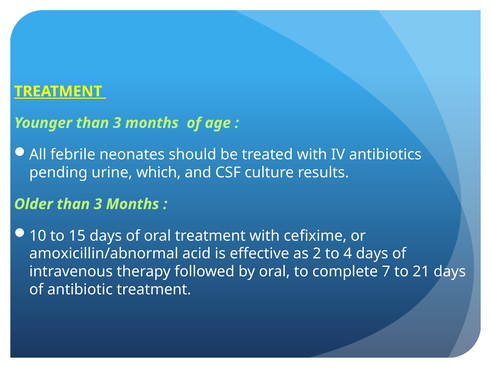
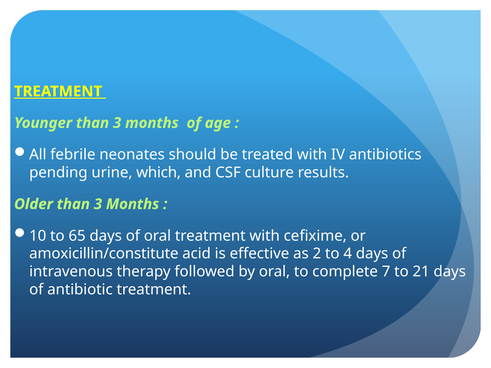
15: 15 -> 65
amoxicillin/abnormal: amoxicillin/abnormal -> amoxicillin/constitute
